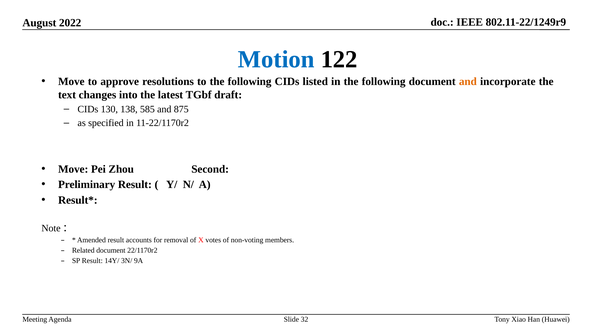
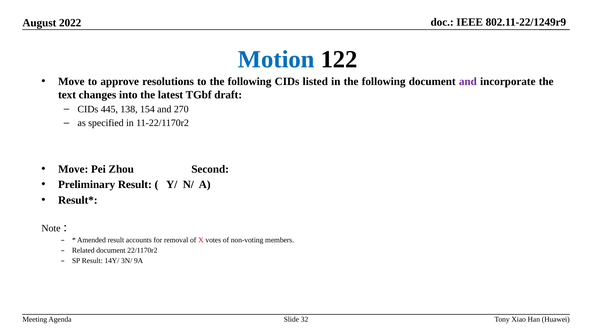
and at (468, 81) colour: orange -> purple
130: 130 -> 445
585: 585 -> 154
875: 875 -> 270
